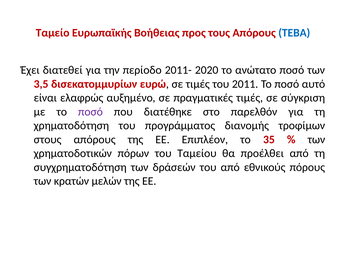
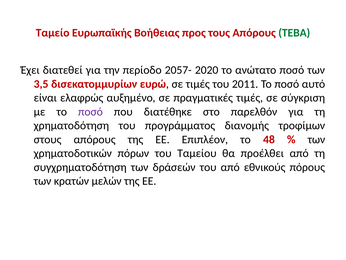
ΤΕΒΑ colour: blue -> green
2011-: 2011- -> 2057-
35: 35 -> 48
